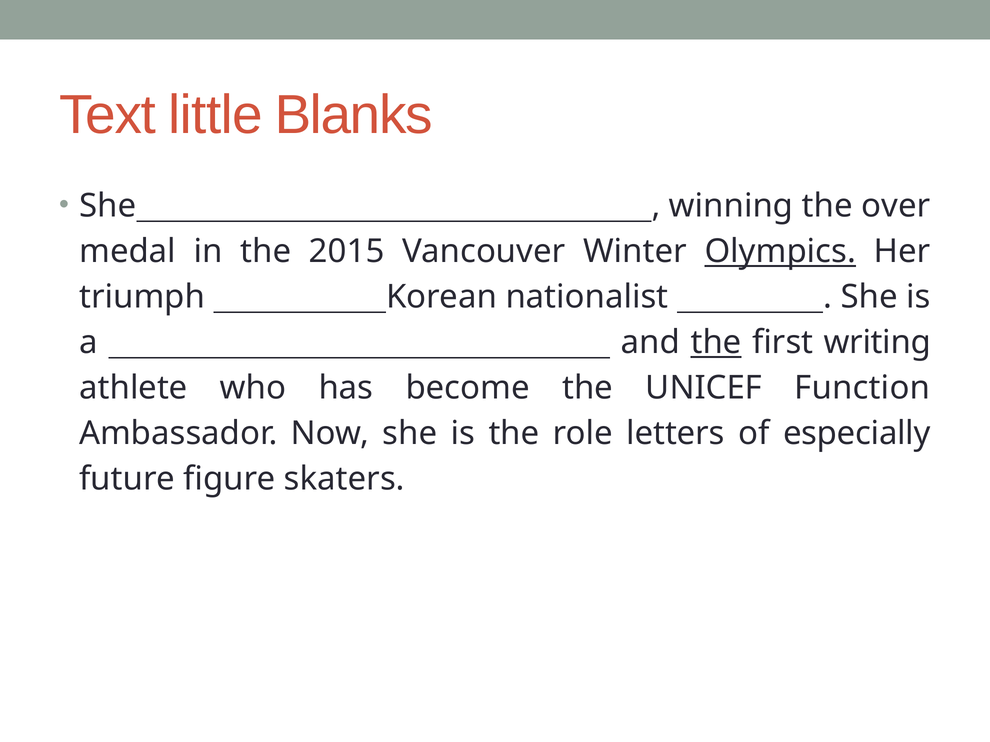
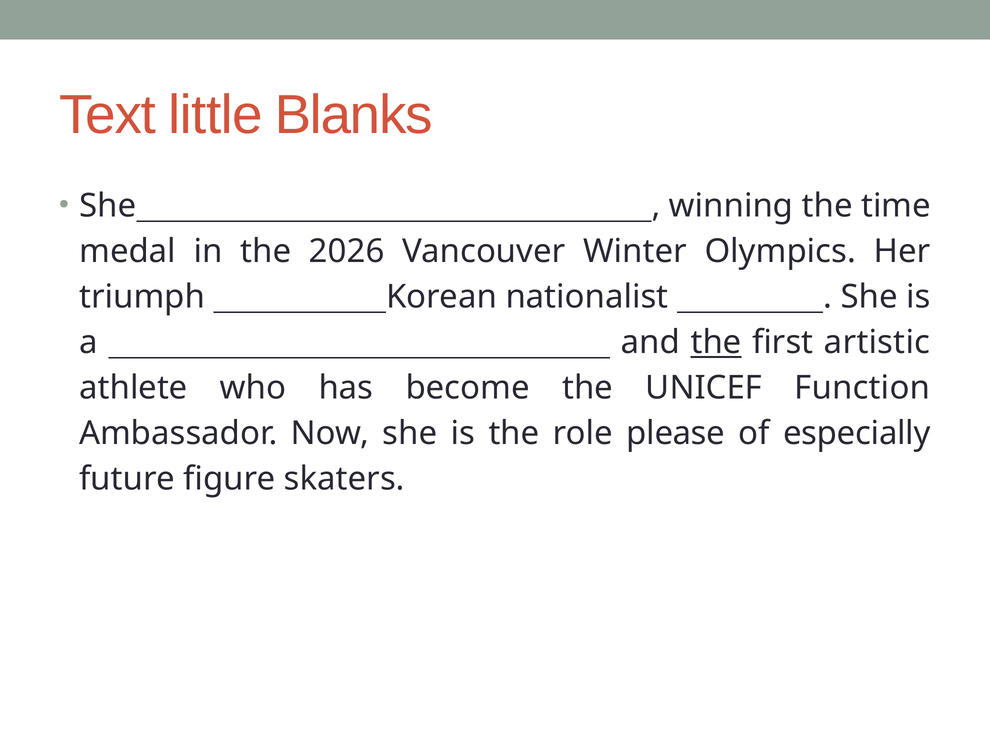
over: over -> time
2015: 2015 -> 2026
Olympics underline: present -> none
writing: writing -> artistic
letters: letters -> please
